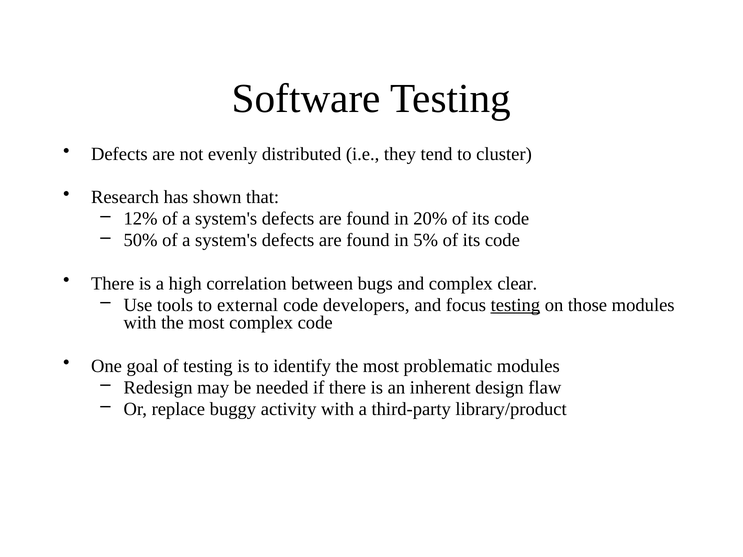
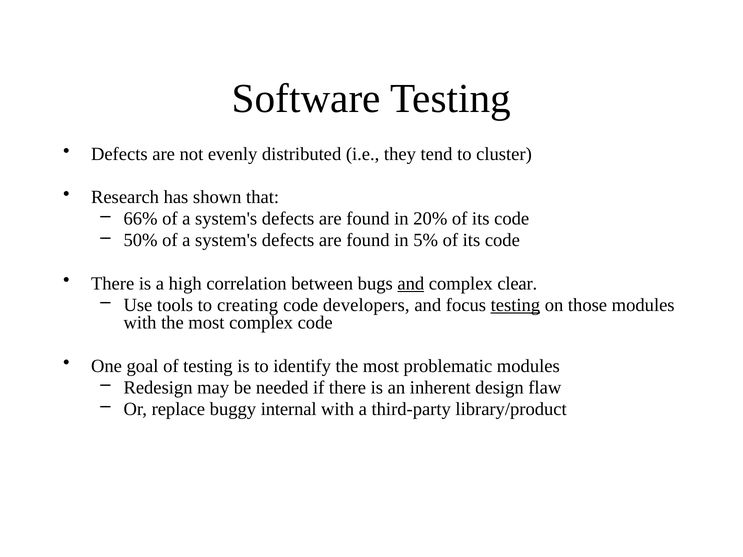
12%: 12% -> 66%
and at (411, 284) underline: none -> present
external: external -> creating
activity: activity -> internal
